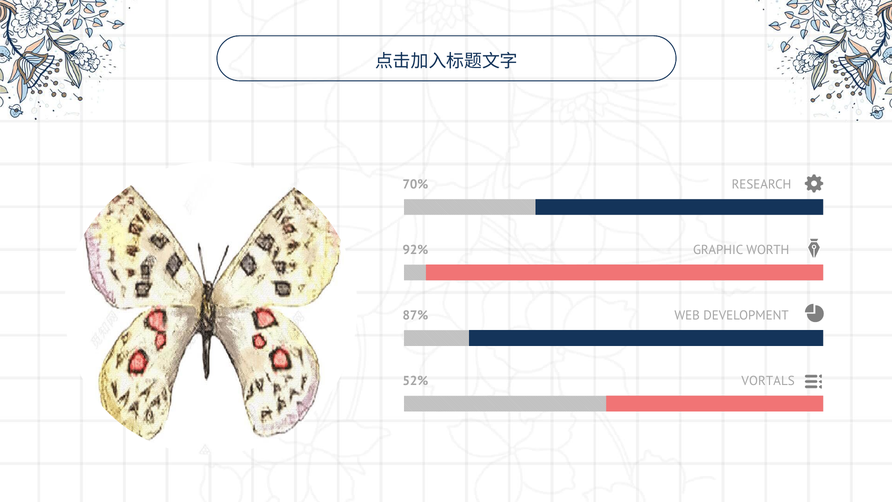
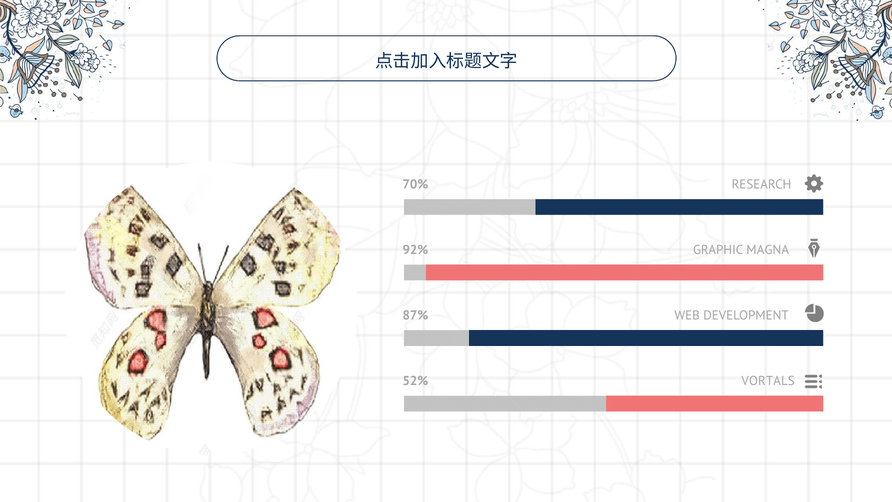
WORTH: WORTH -> MAGNA
